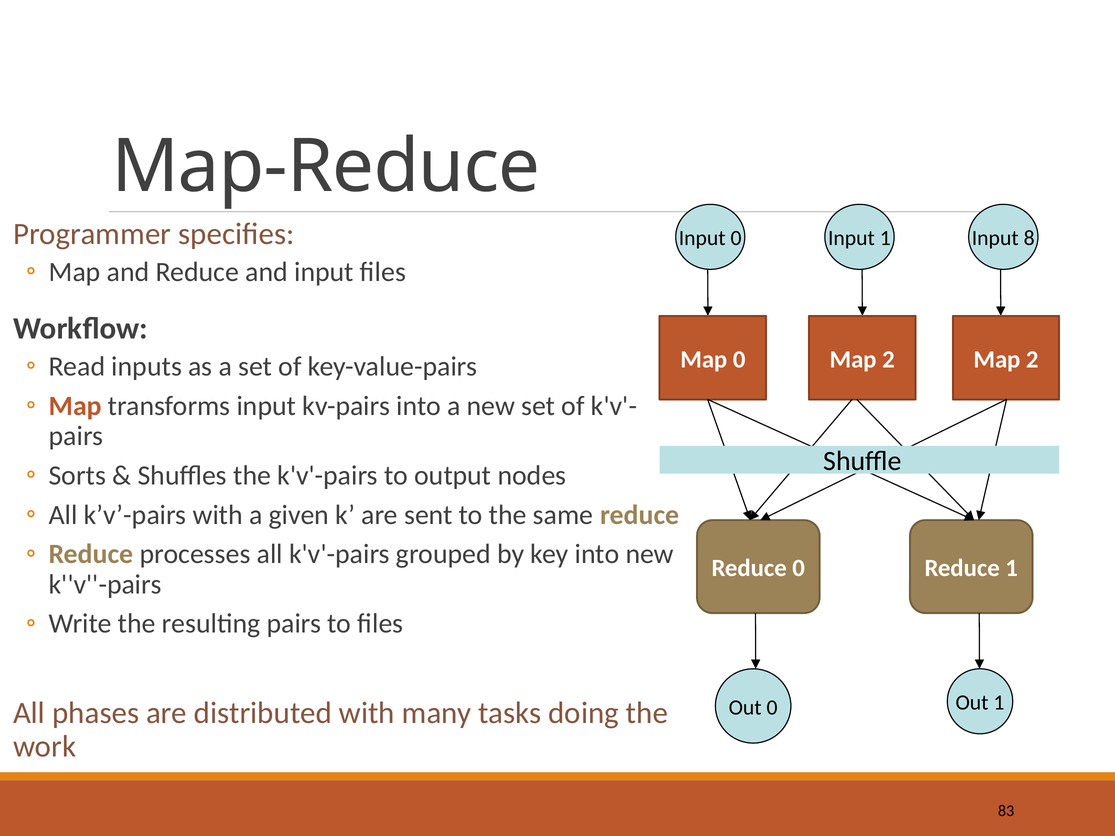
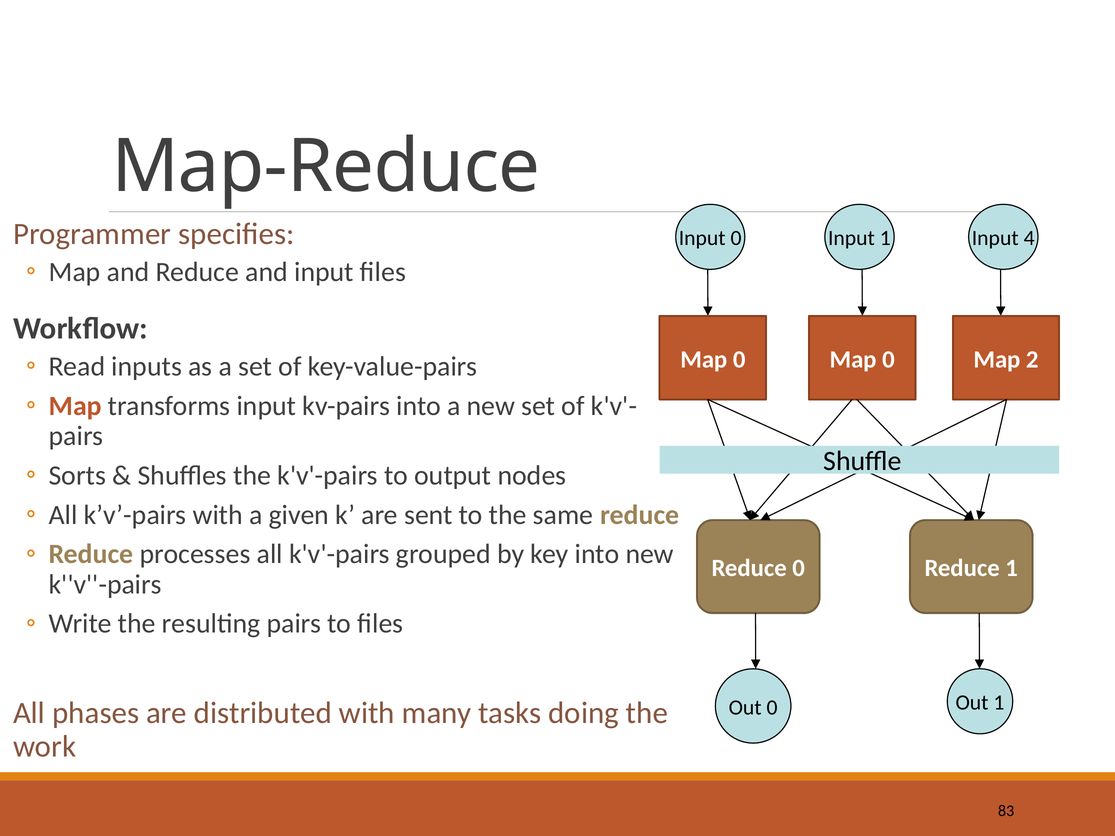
8: 8 -> 4
2 at (888, 359): 2 -> 0
